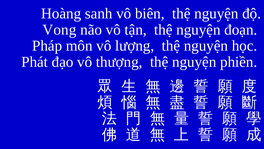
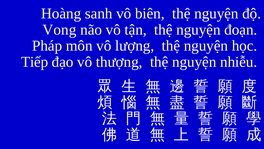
Phát: Phát -> Tiếp
phiền: phiền -> nhiễu
